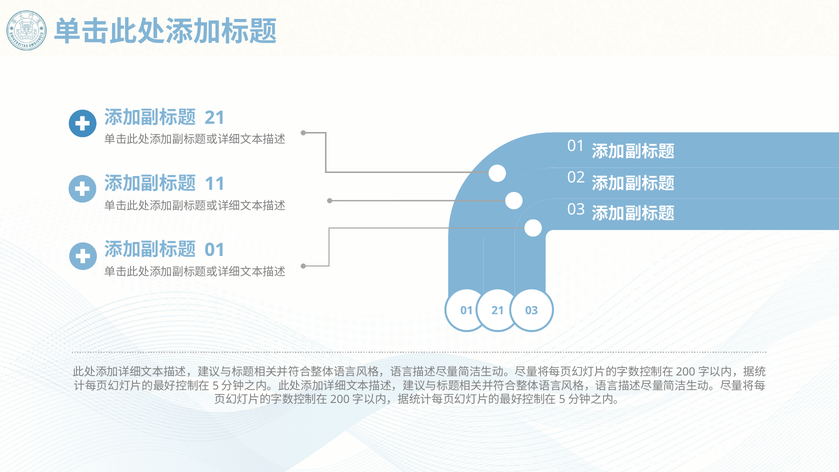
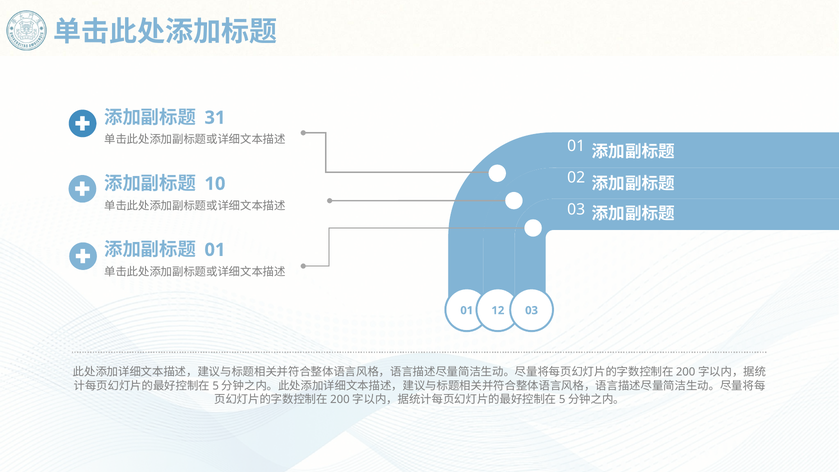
21 at (215, 118): 21 -> 31
11: 11 -> 10
01 21: 21 -> 12
